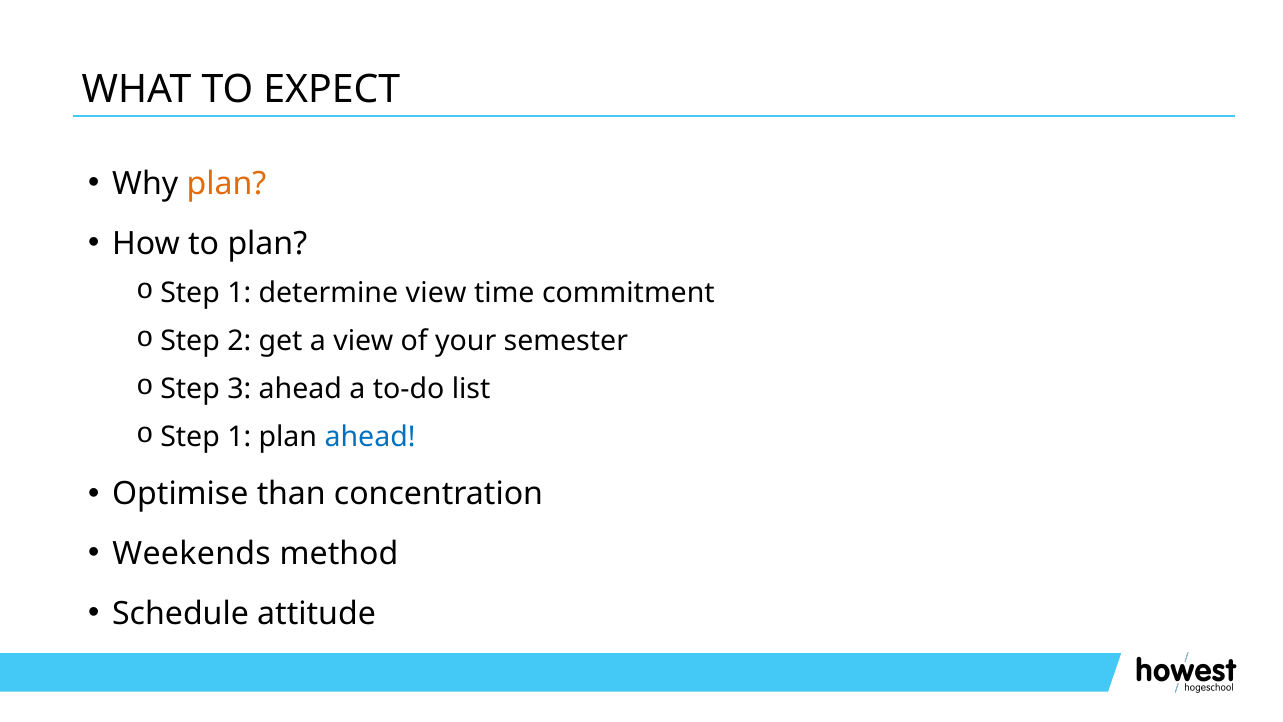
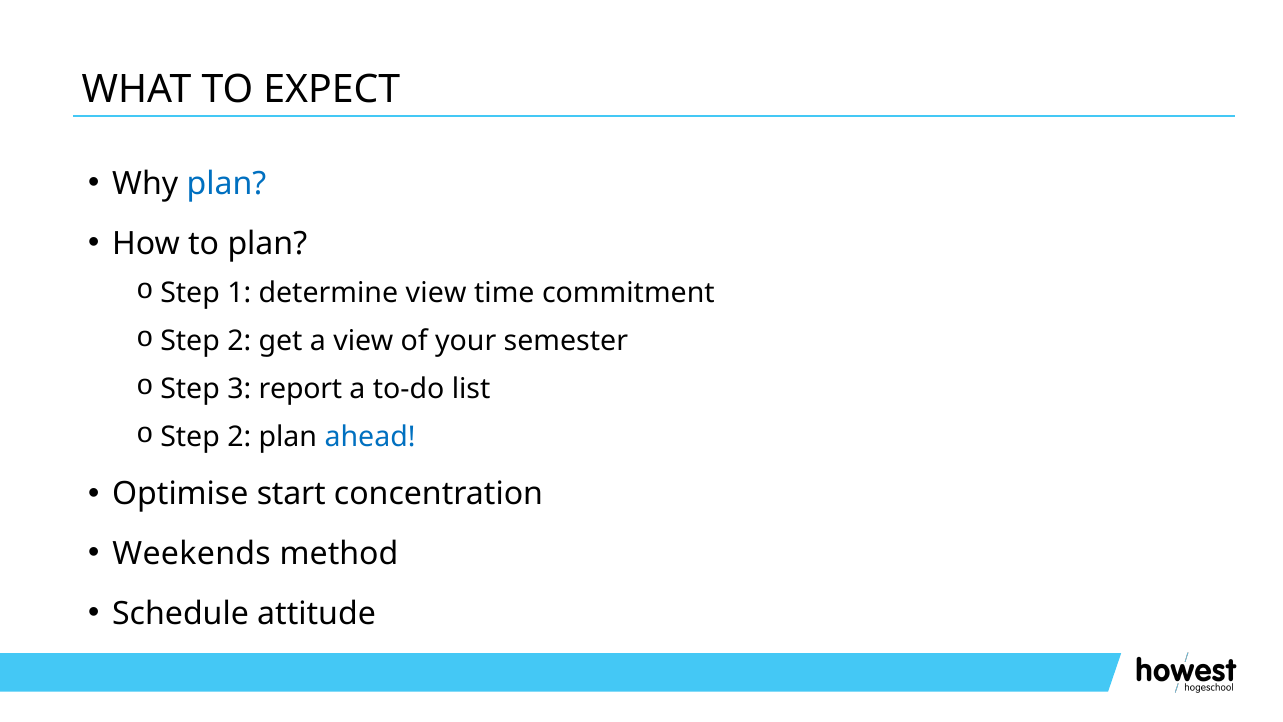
plan at (226, 184) colour: orange -> blue
3 ahead: ahead -> report
1 at (239, 436): 1 -> 2
than: than -> start
